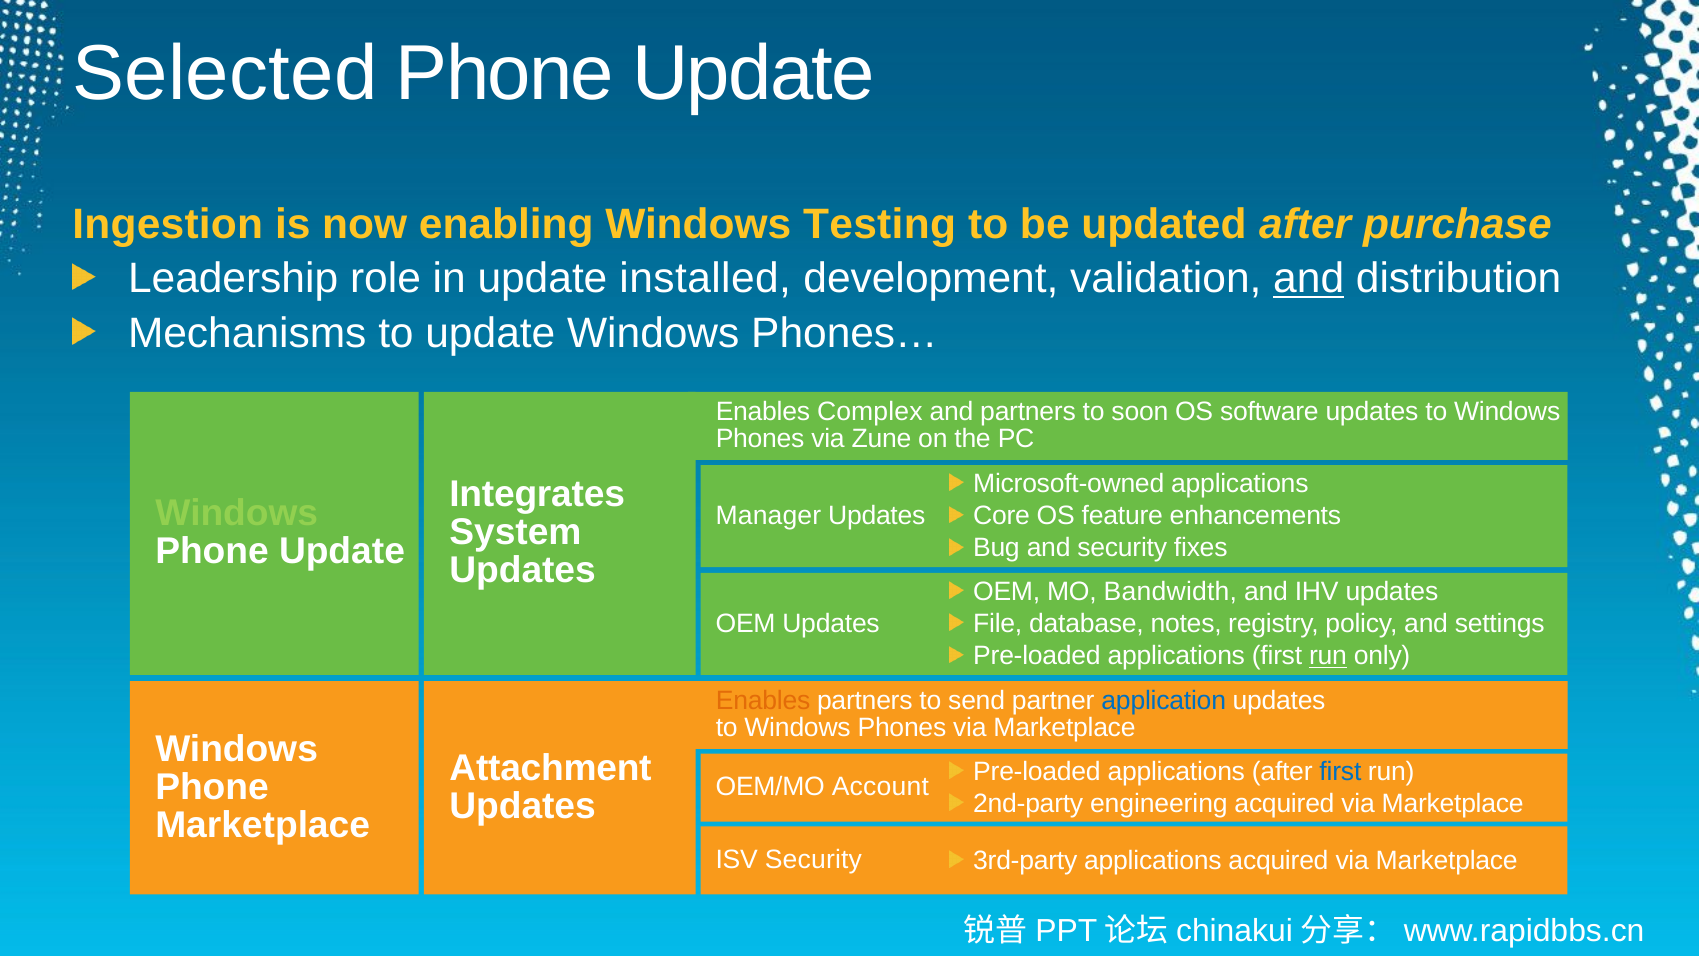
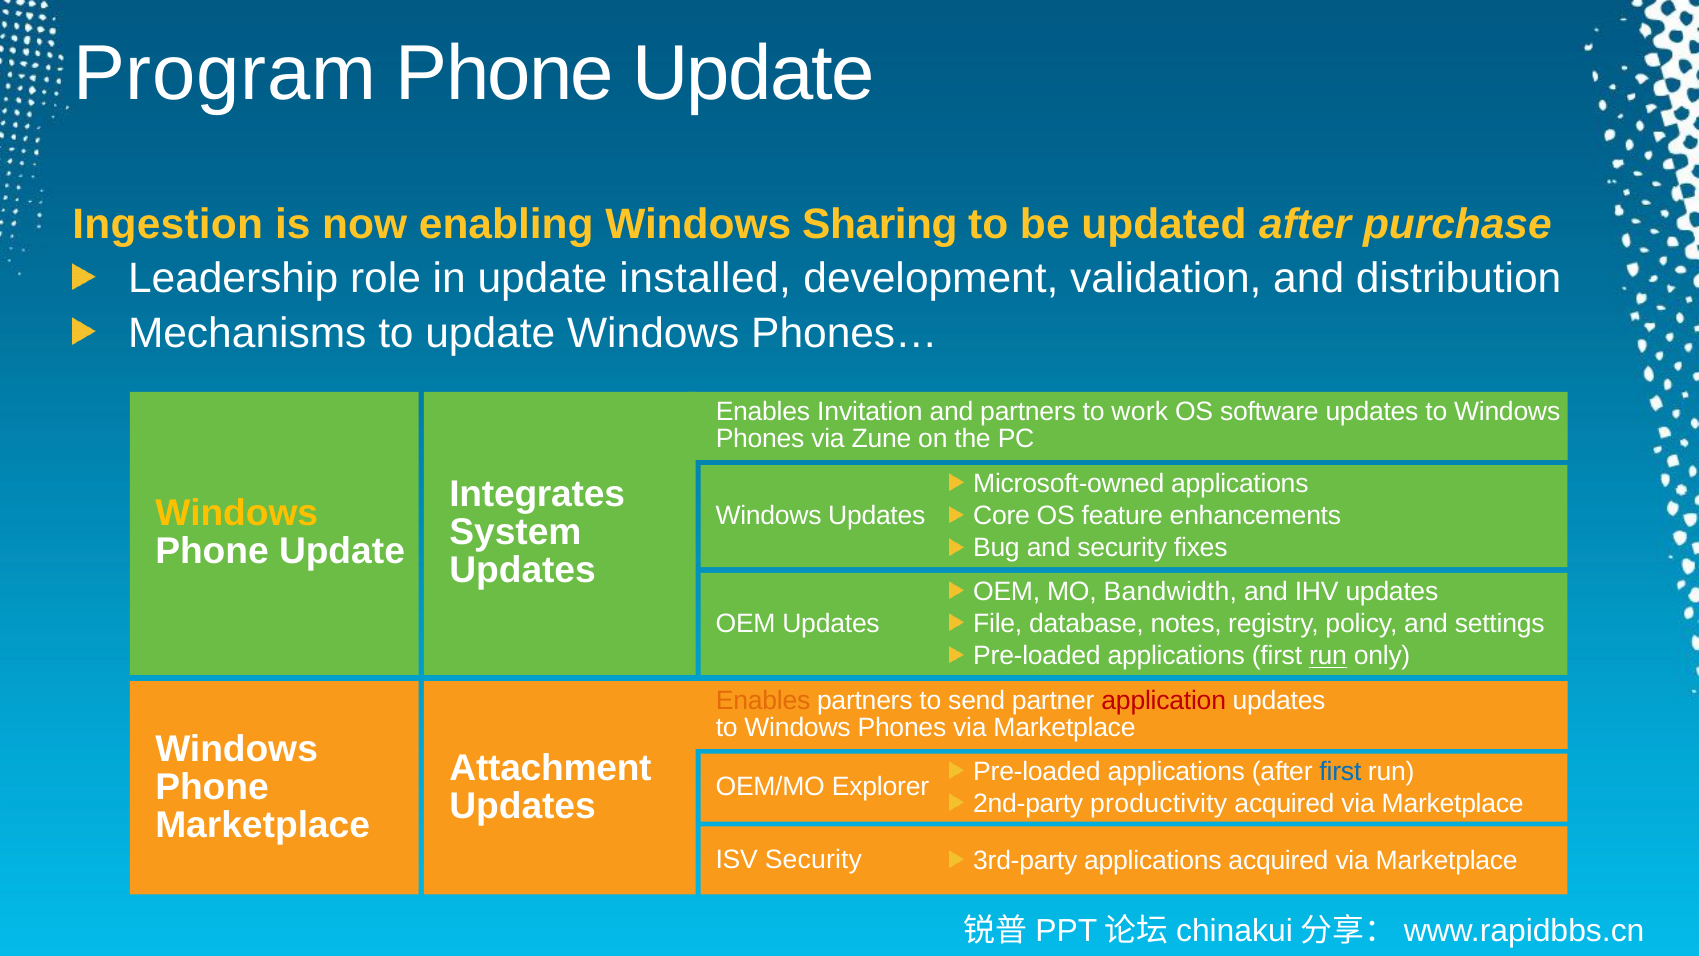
Selected: Selected -> Program
Testing: Testing -> Sharing
and at (1309, 279) underline: present -> none
Complex: Complex -> Invitation
soon: soon -> work
Windows at (237, 514) colour: light green -> yellow
Manager at (768, 515): Manager -> Windows
application colour: blue -> red
Account: Account -> Explorer
engineering: engineering -> productivity
